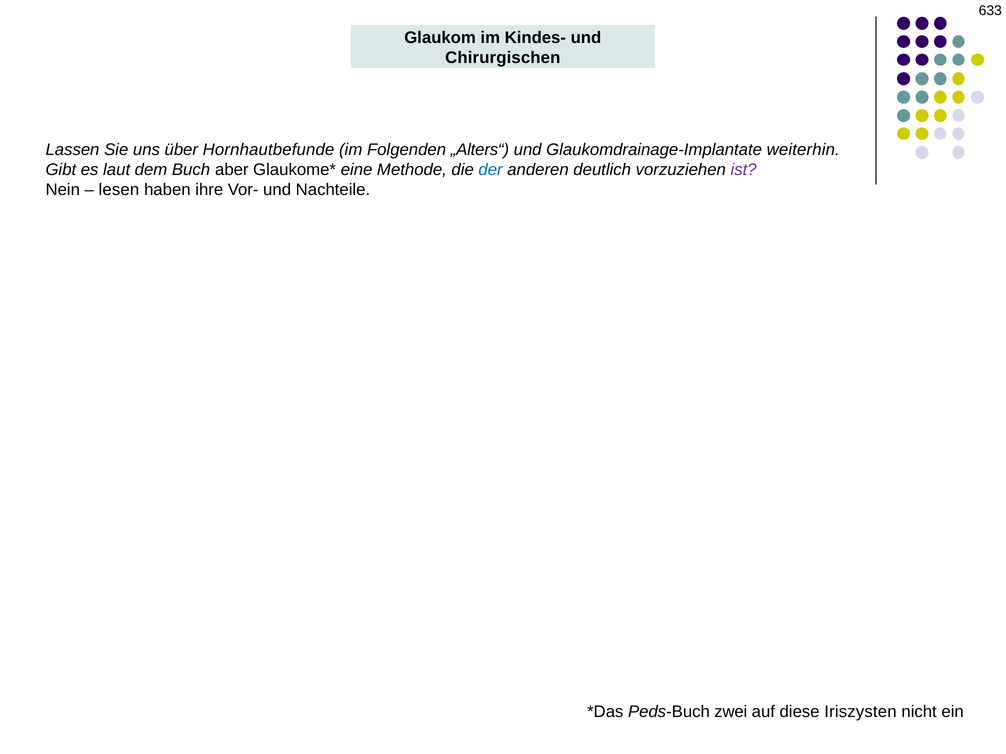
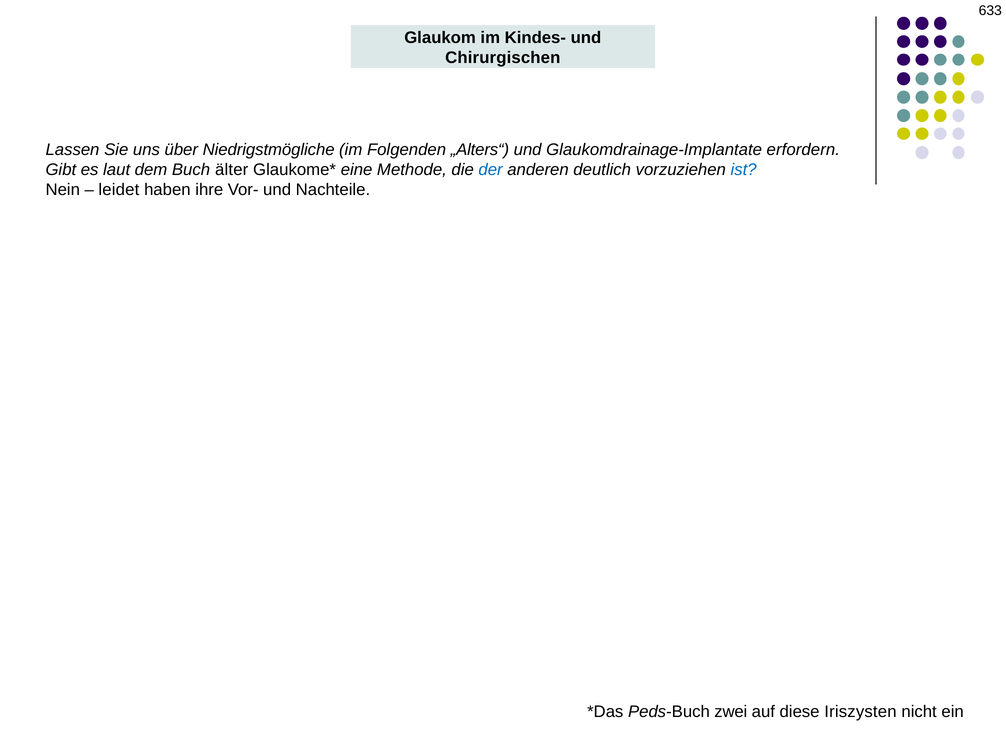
Hornhautbefunde: Hornhautbefunde -> Niedrigstmögliche
weiterhin: weiterhin -> erfordern
aber: aber -> älter
ist colour: purple -> blue
lesen: lesen -> leidet
